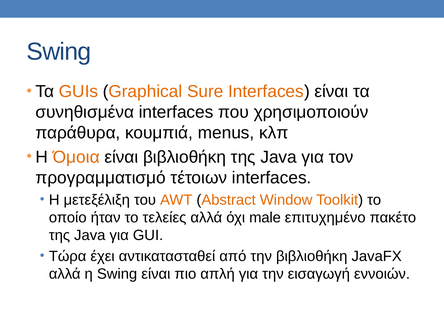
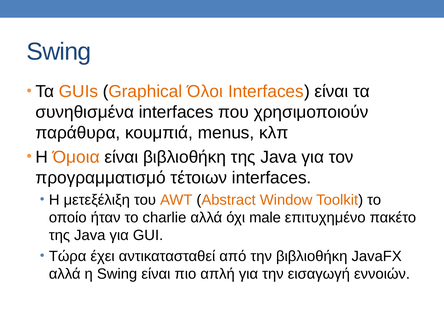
Sure: Sure -> Όλοι
τελείες: τελείες -> charlie
